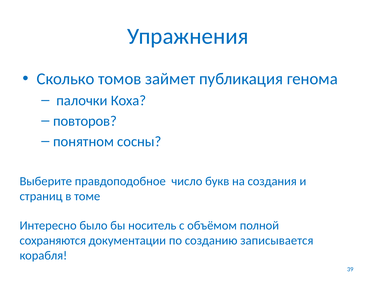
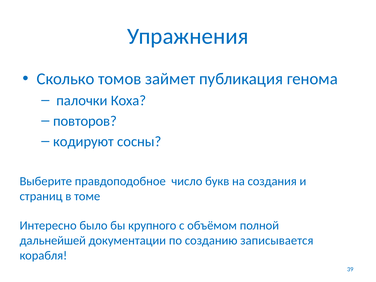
понятном: понятном -> кодируют
носитель: носитель -> крупного
сохраняются: сохраняются -> дальнейшей
